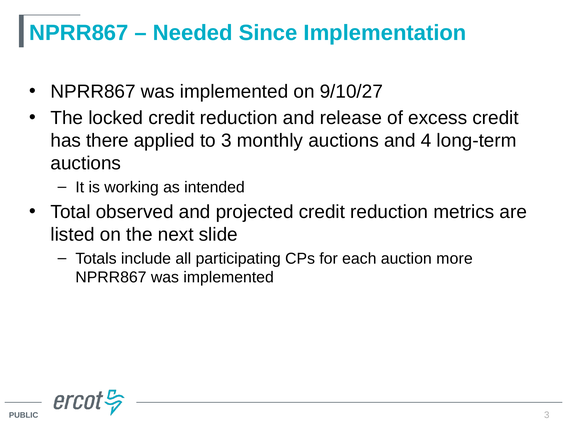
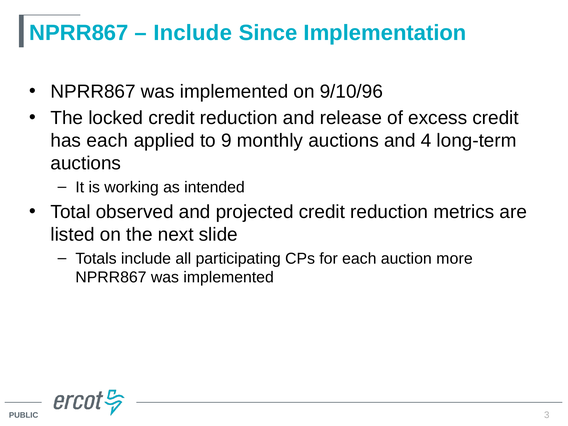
Needed at (193, 33): Needed -> Include
9/10/27: 9/10/27 -> 9/10/96
has there: there -> each
to 3: 3 -> 9
